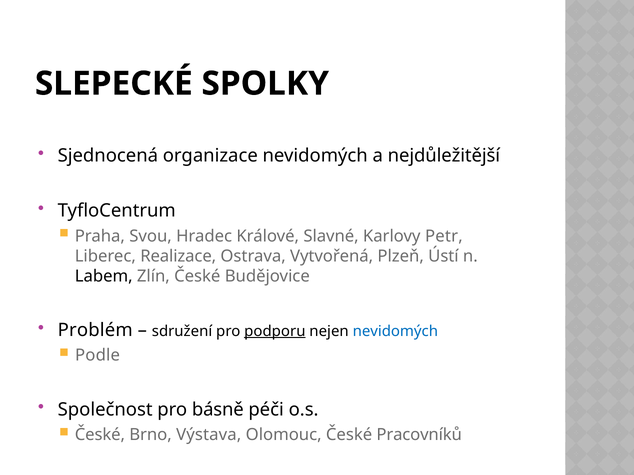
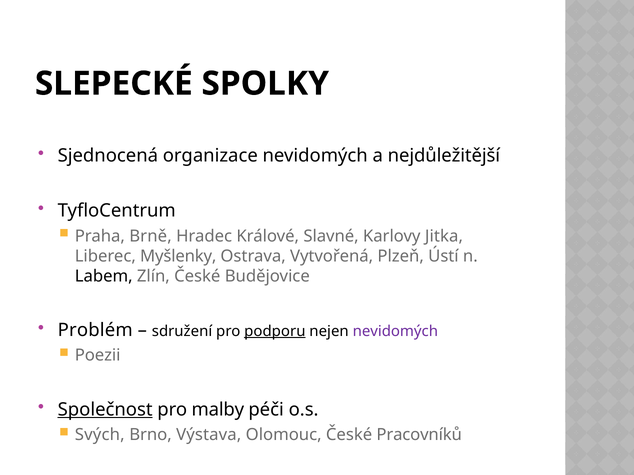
Svou: Svou -> Brně
Petr: Petr -> Jitka
Realizace: Realizace -> Myšlenky
nevidomých at (395, 332) colour: blue -> purple
Podle: Podle -> Poezii
Společnost underline: none -> present
básně: básně -> malby
České at (100, 435): České -> Svých
